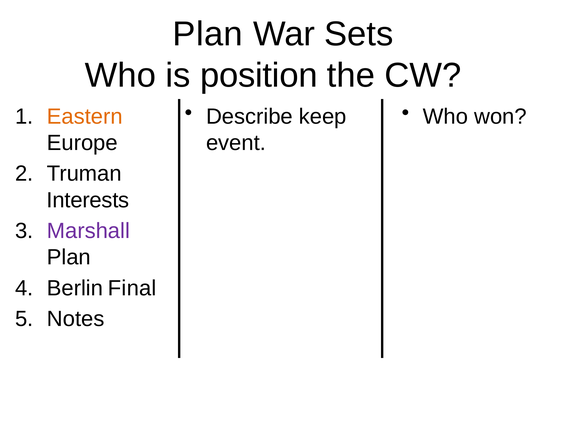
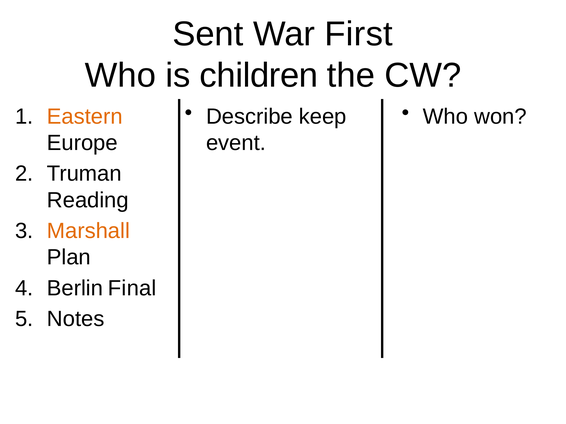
Plan at (208, 34): Plan -> Sent
Sets: Sets -> First
position: position -> children
Interests: Interests -> Reading
Marshall colour: purple -> orange
